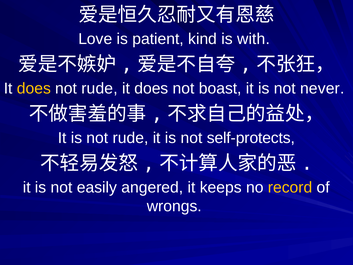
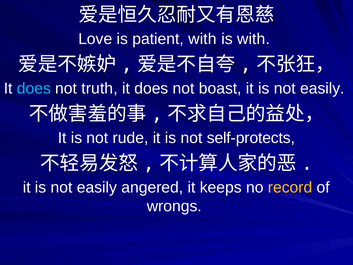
patient kind: kind -> with
does at (34, 88) colour: yellow -> light blue
rude at (100, 88): rude -> truth
never at (322, 88): never -> easily
